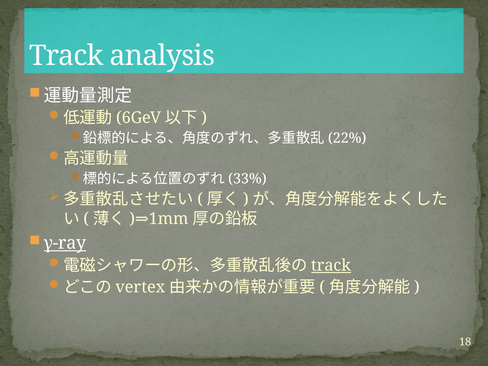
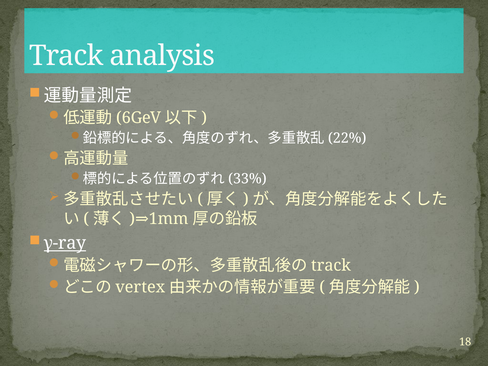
track at (331, 265) underline: present -> none
